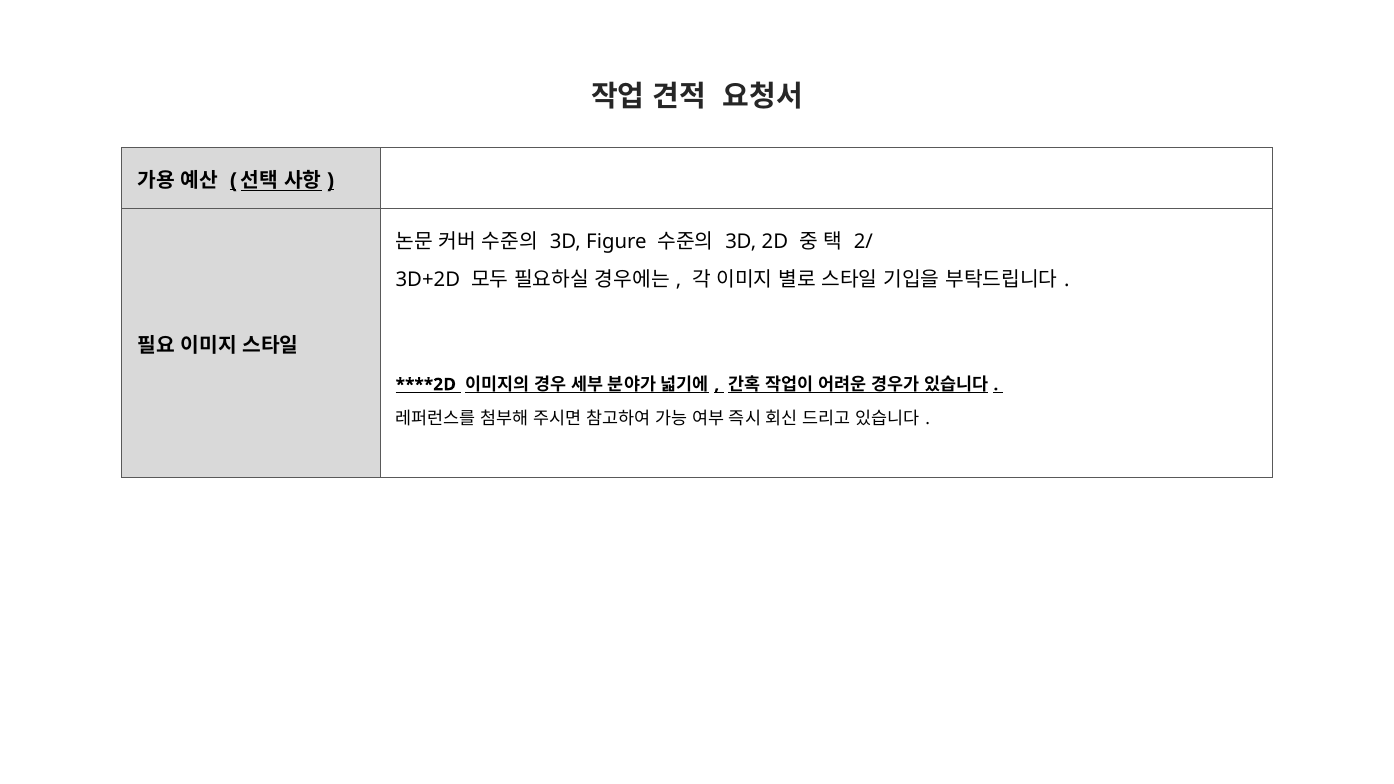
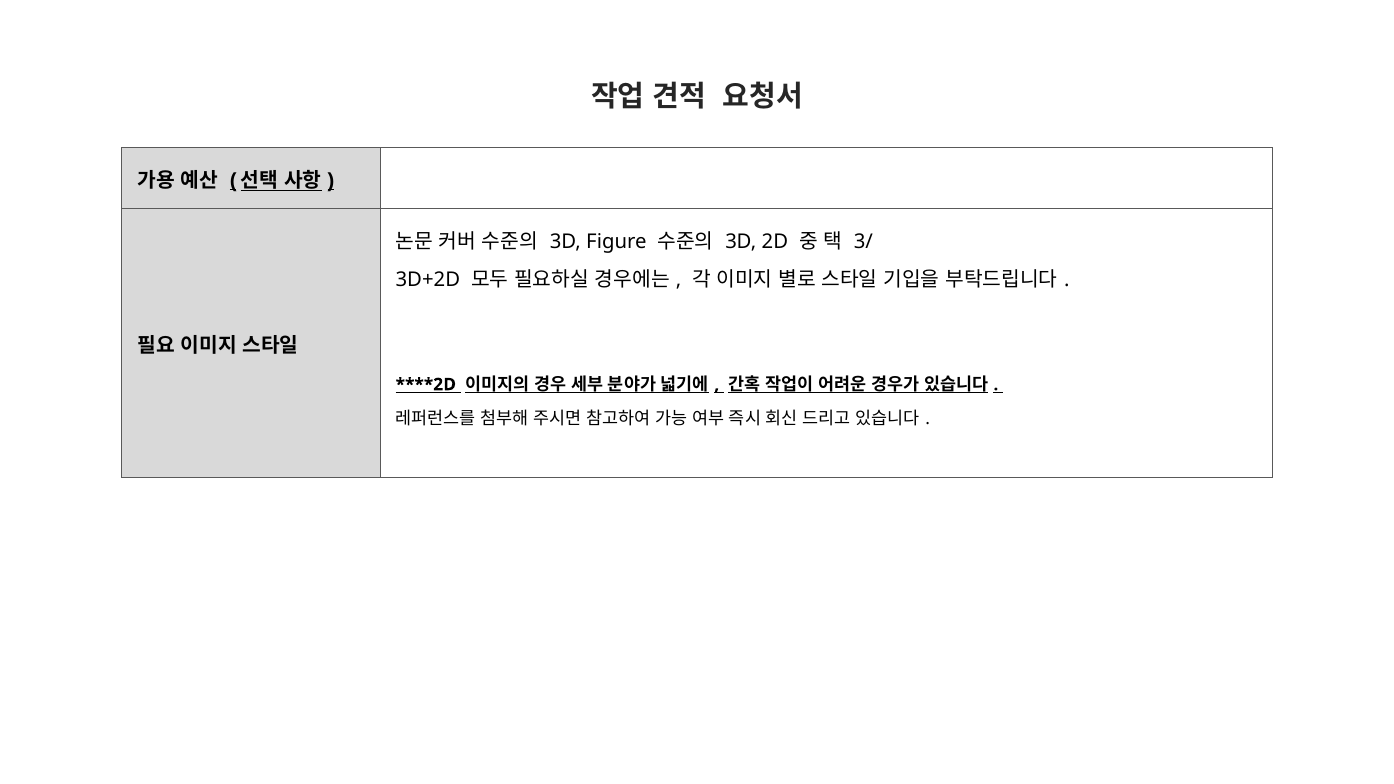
2/: 2/ -> 3/
